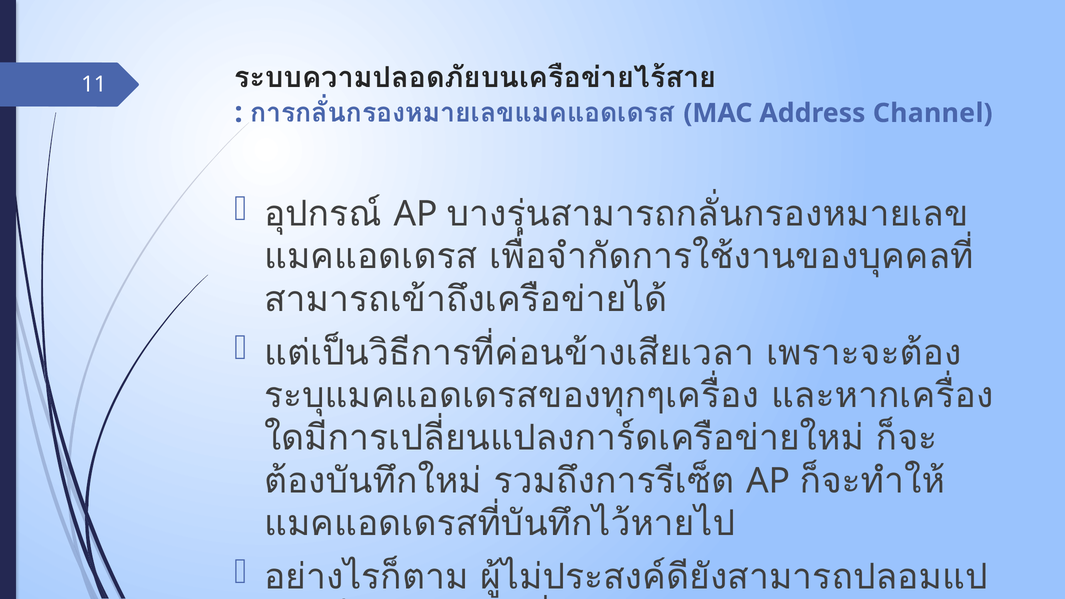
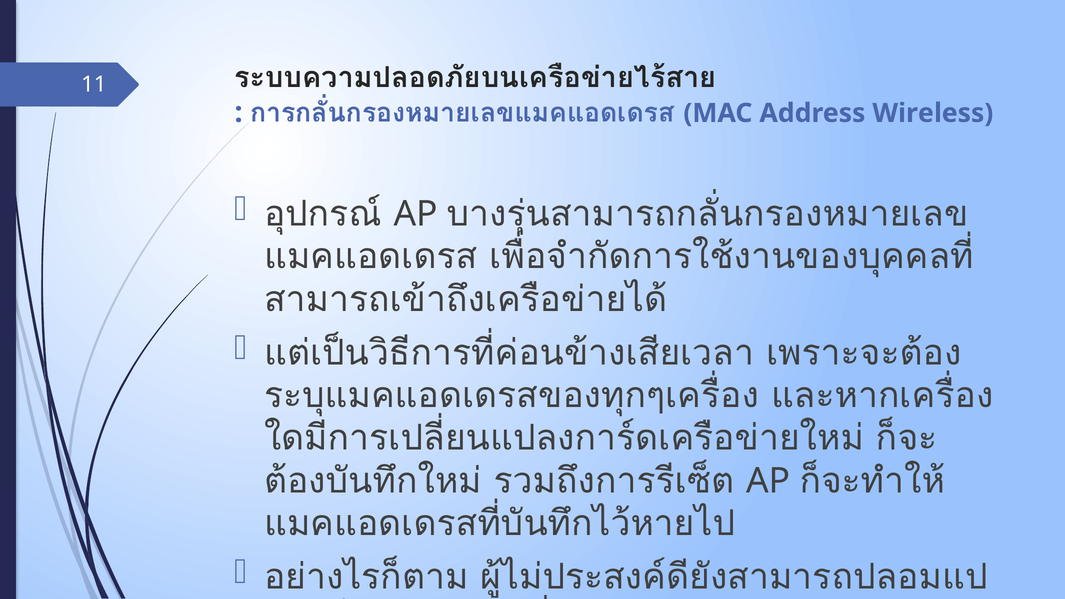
Channel: Channel -> Wireless
